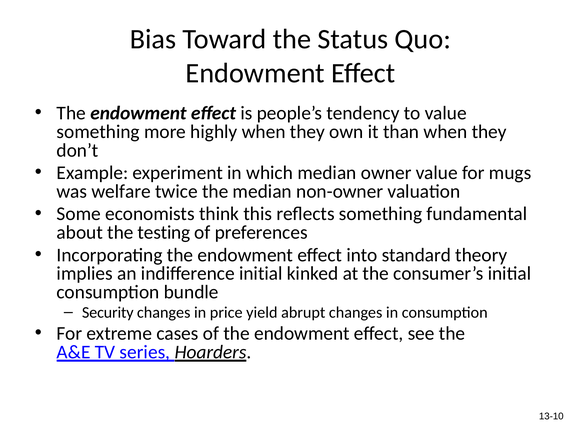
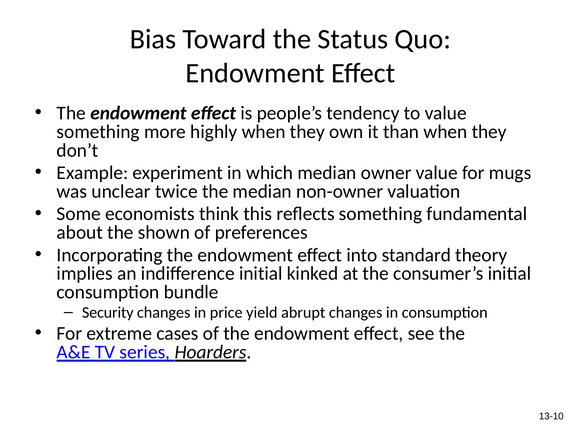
welfare: welfare -> unclear
testing: testing -> shown
